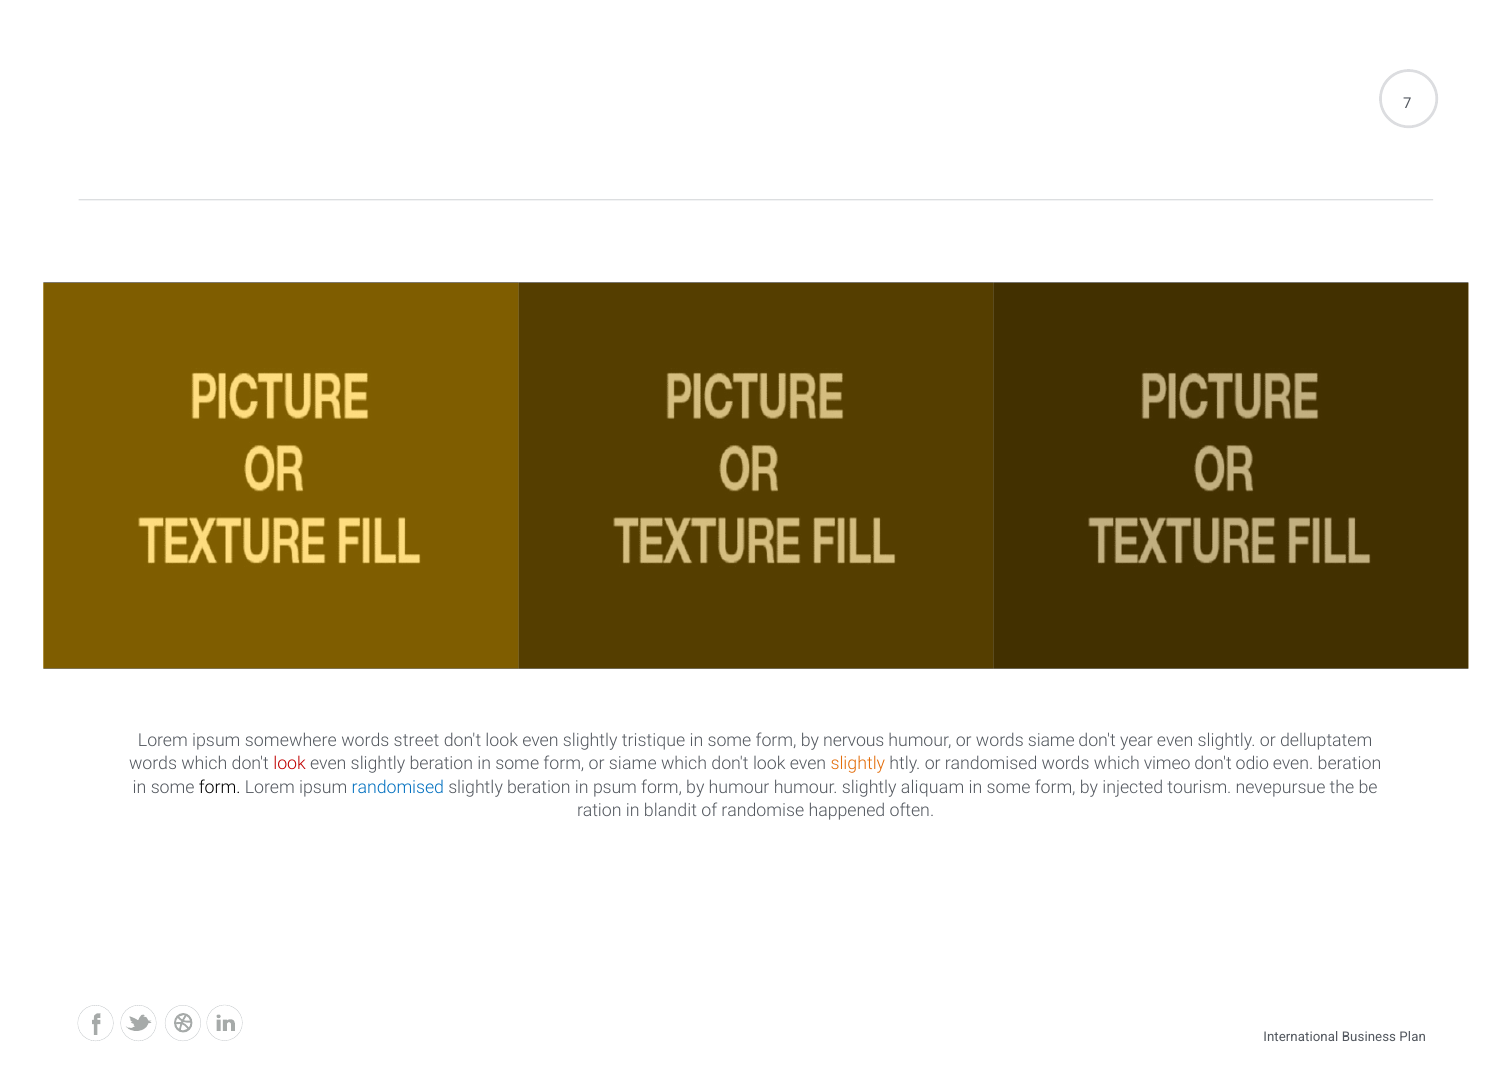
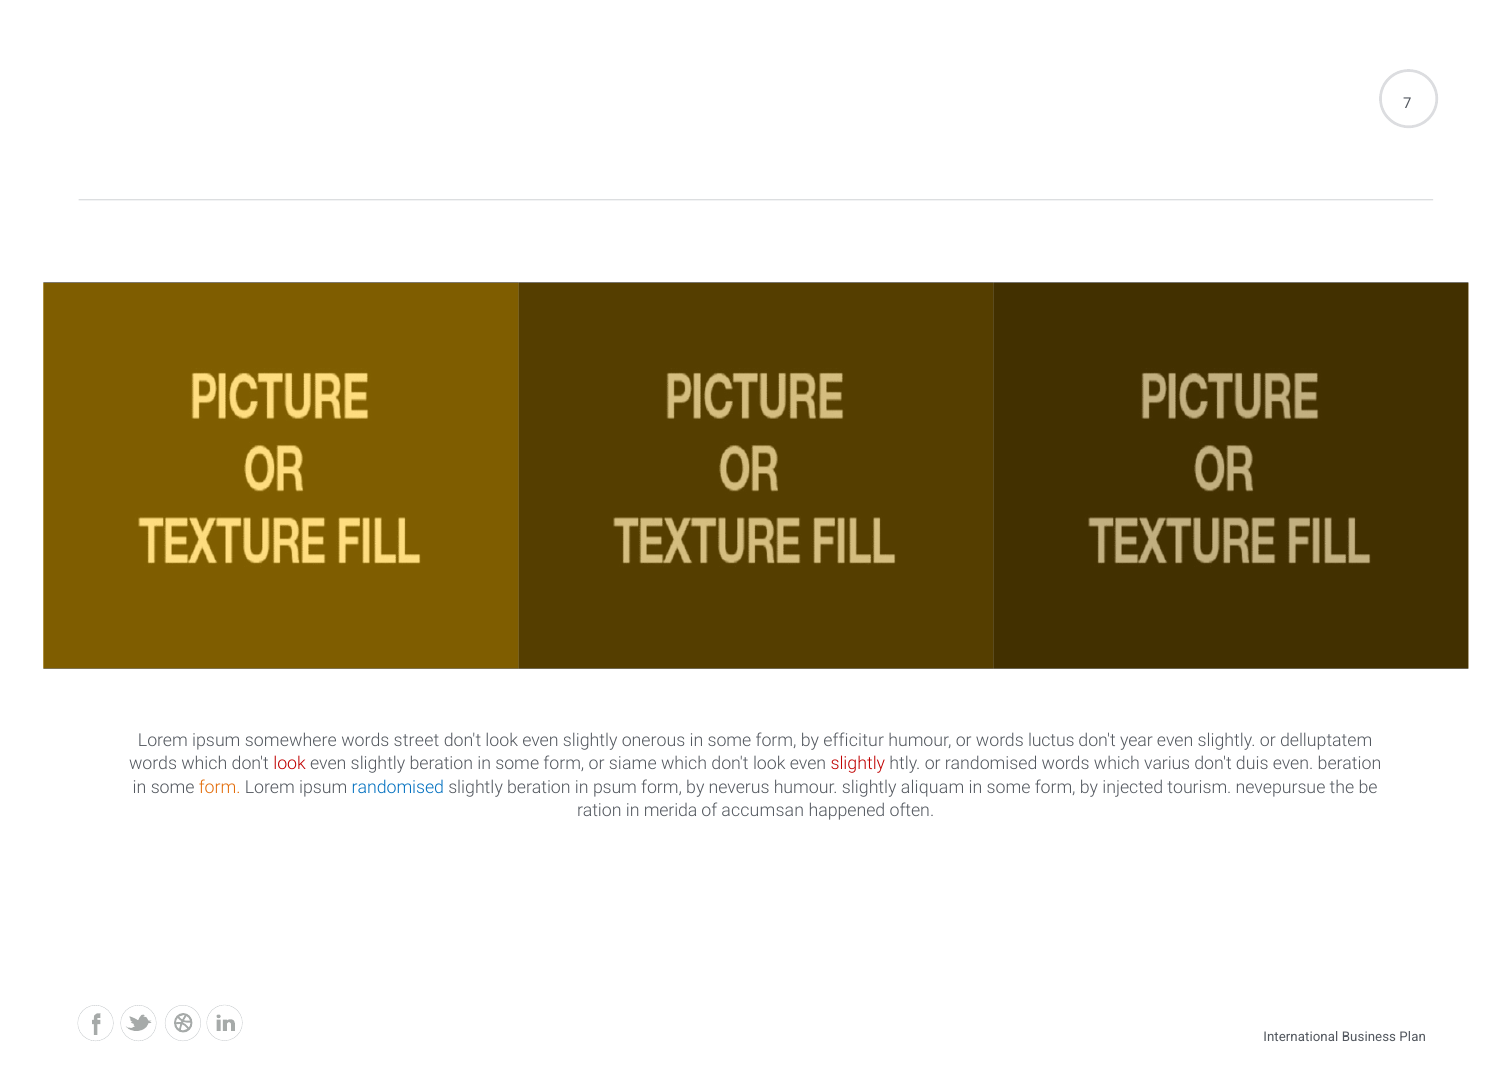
tristique: tristique -> onerous
nervous: nervous -> efficitur
words siame: siame -> luctus
slightly at (858, 765) colour: orange -> red
vimeo: vimeo -> varius
odio: odio -> duis
form at (220, 788) colour: black -> orange
by humour: humour -> neverus
blandit: blandit -> merida
randomise: randomise -> accumsan
